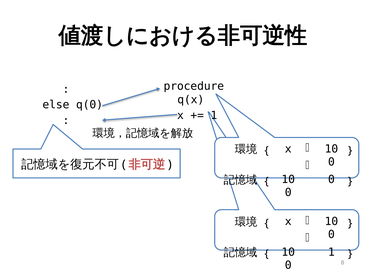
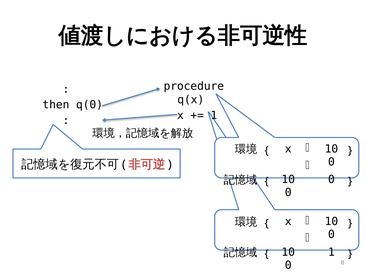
else: else -> then
